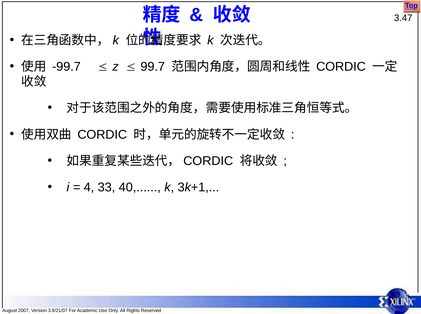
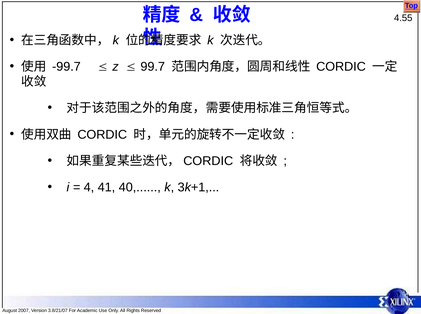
3.47: 3.47 -> 4.55
33: 33 -> 41
